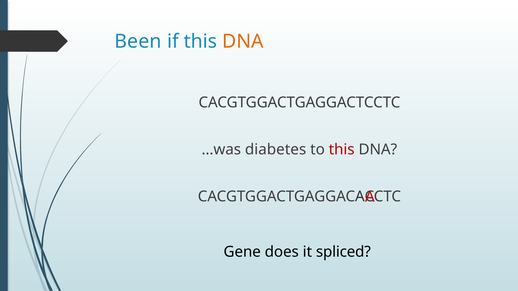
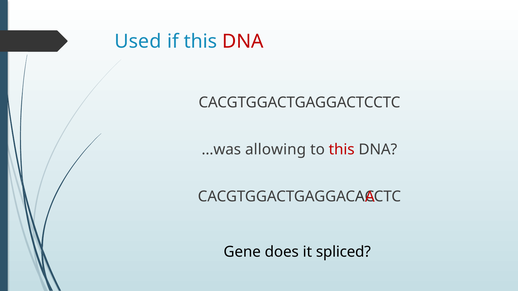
Been: Been -> Used
DNA at (243, 41) colour: orange -> red
diabetes: diabetes -> allowing
